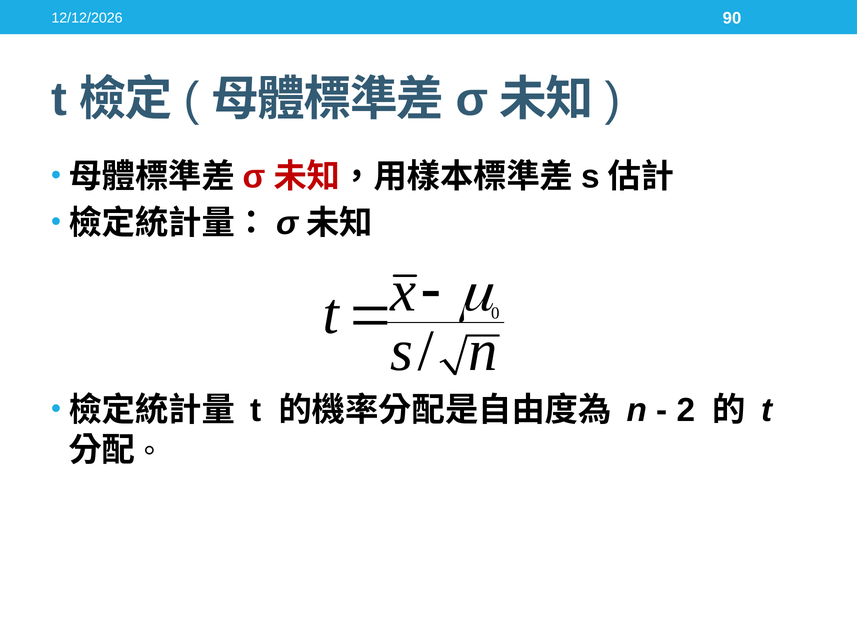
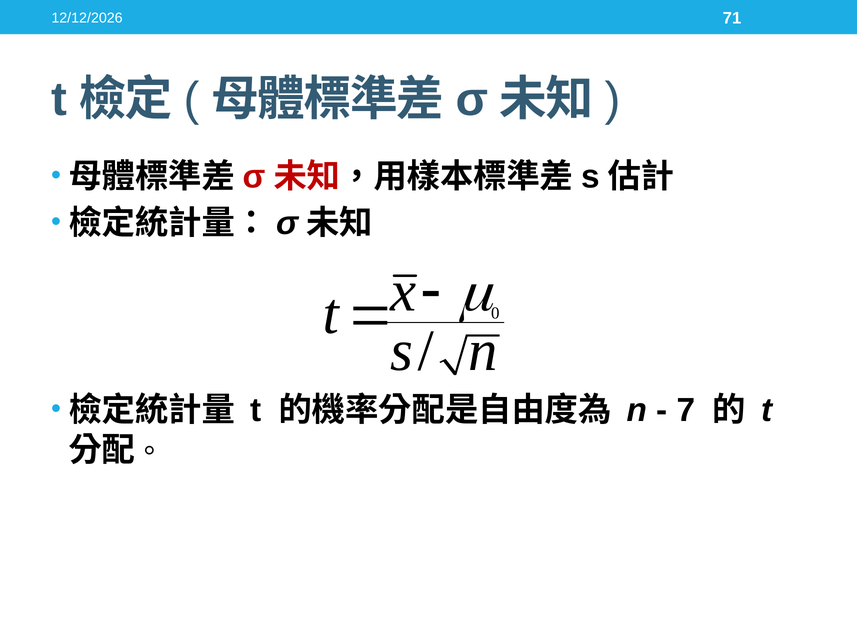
90: 90 -> 71
2: 2 -> 7
